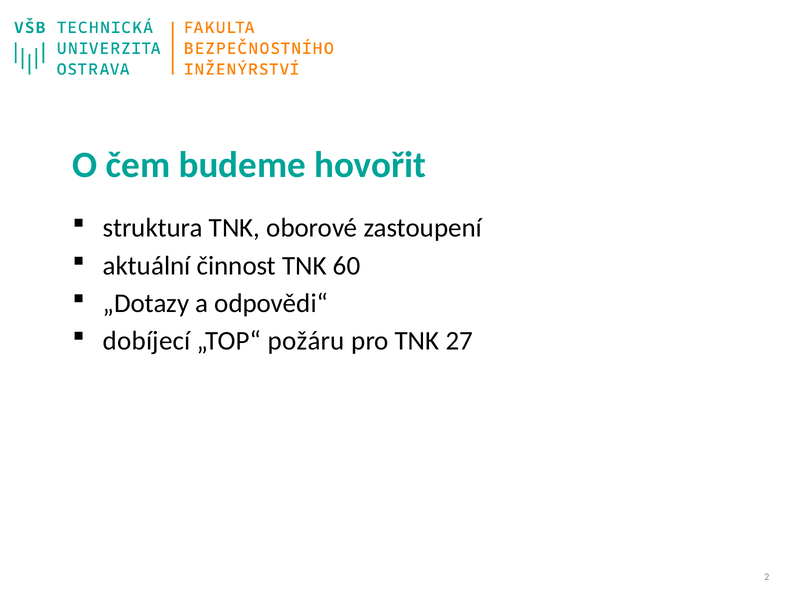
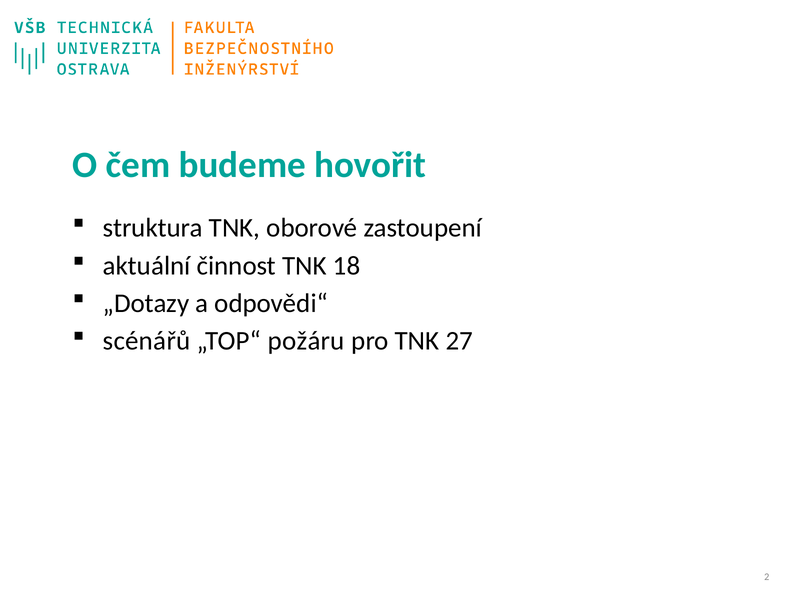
60: 60 -> 18
dobíjecí: dobíjecí -> scénářů
